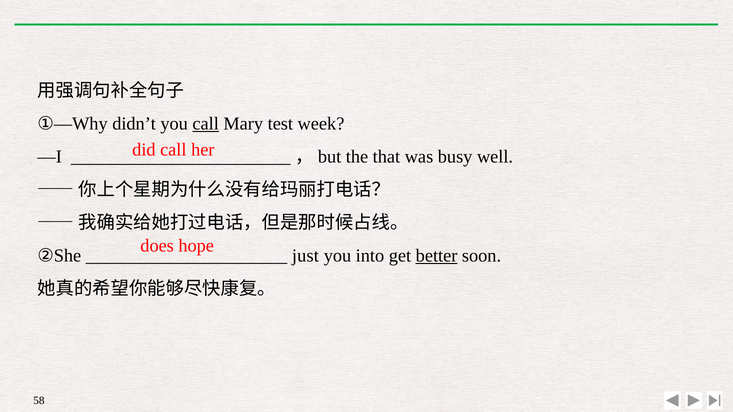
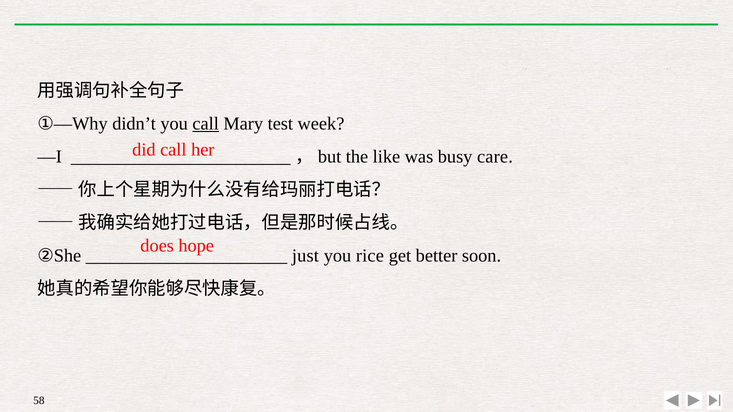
that: that -> like
well: well -> care
into: into -> rice
better underline: present -> none
